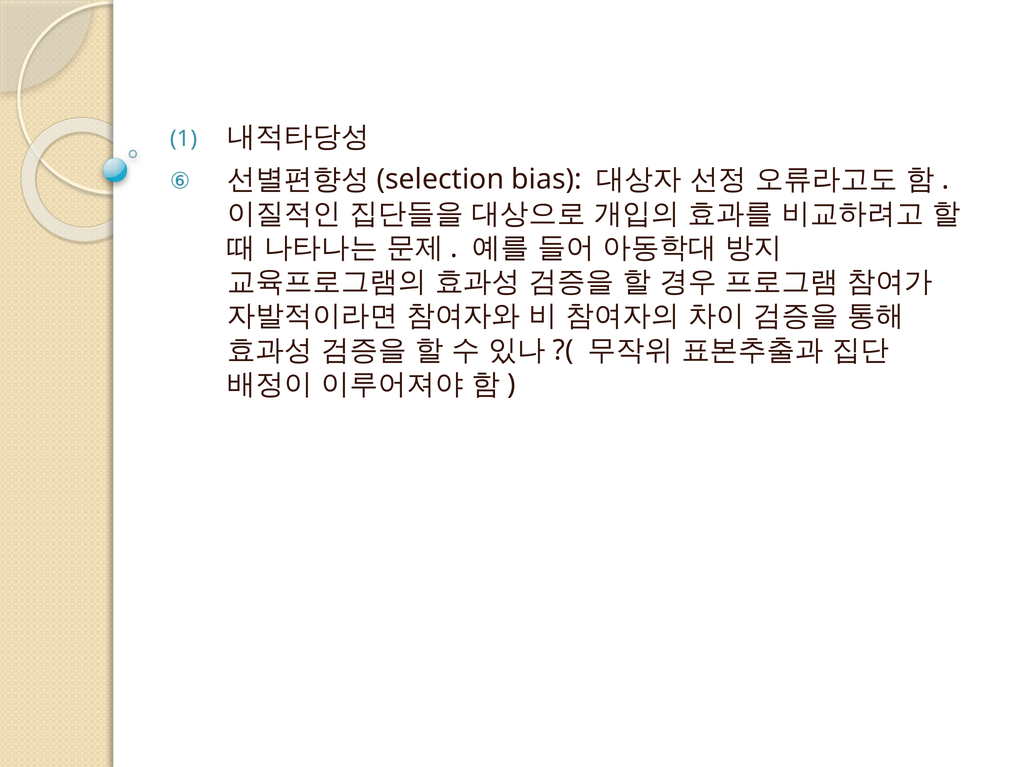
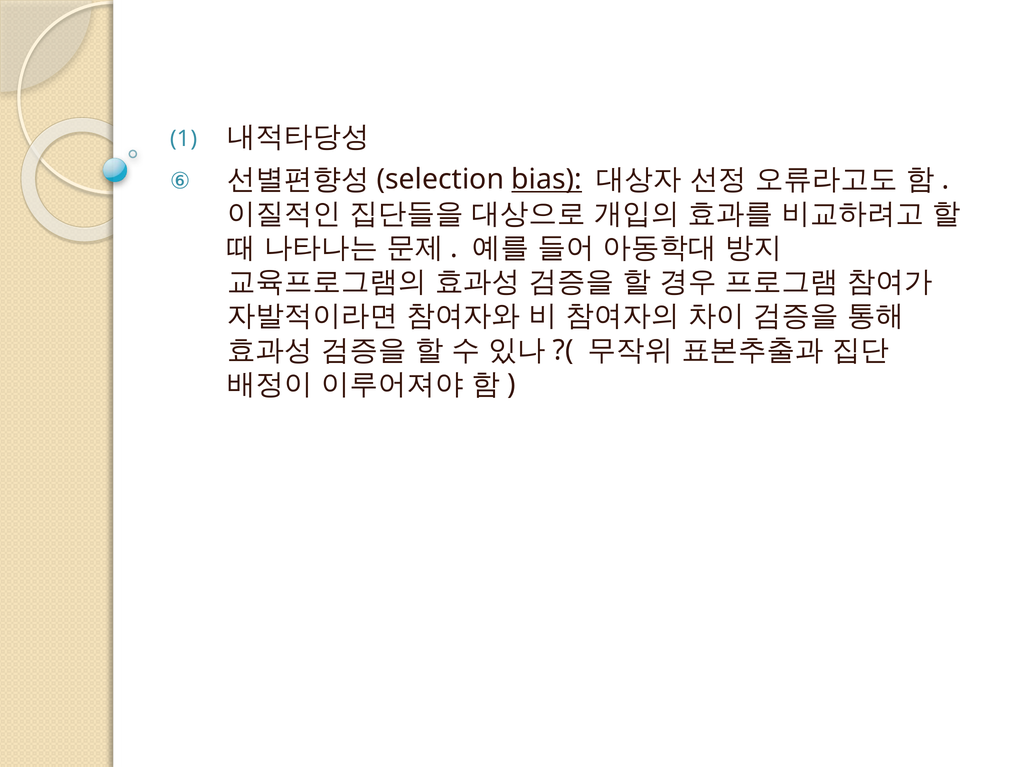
bias underline: none -> present
